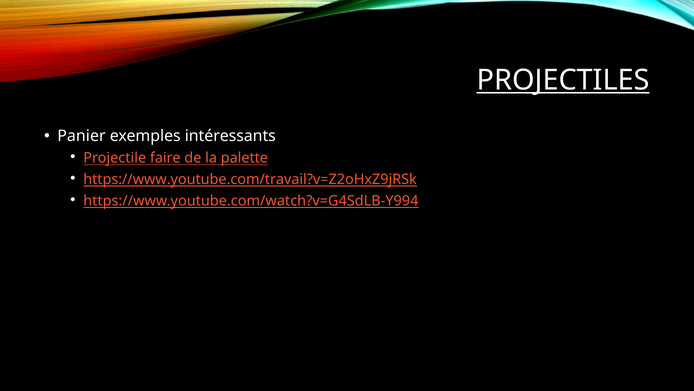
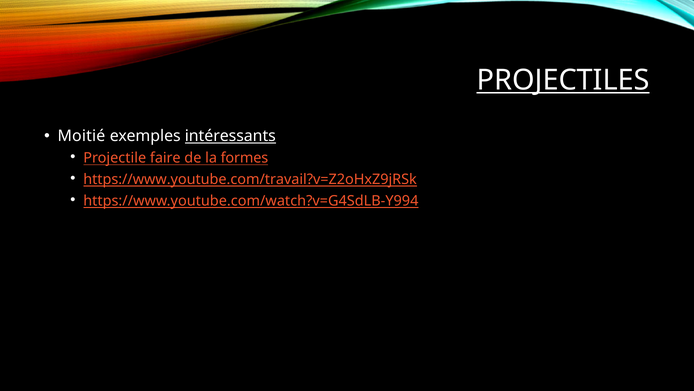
Panier: Panier -> Moitié
intéressants underline: none -> present
palette: palette -> formes
